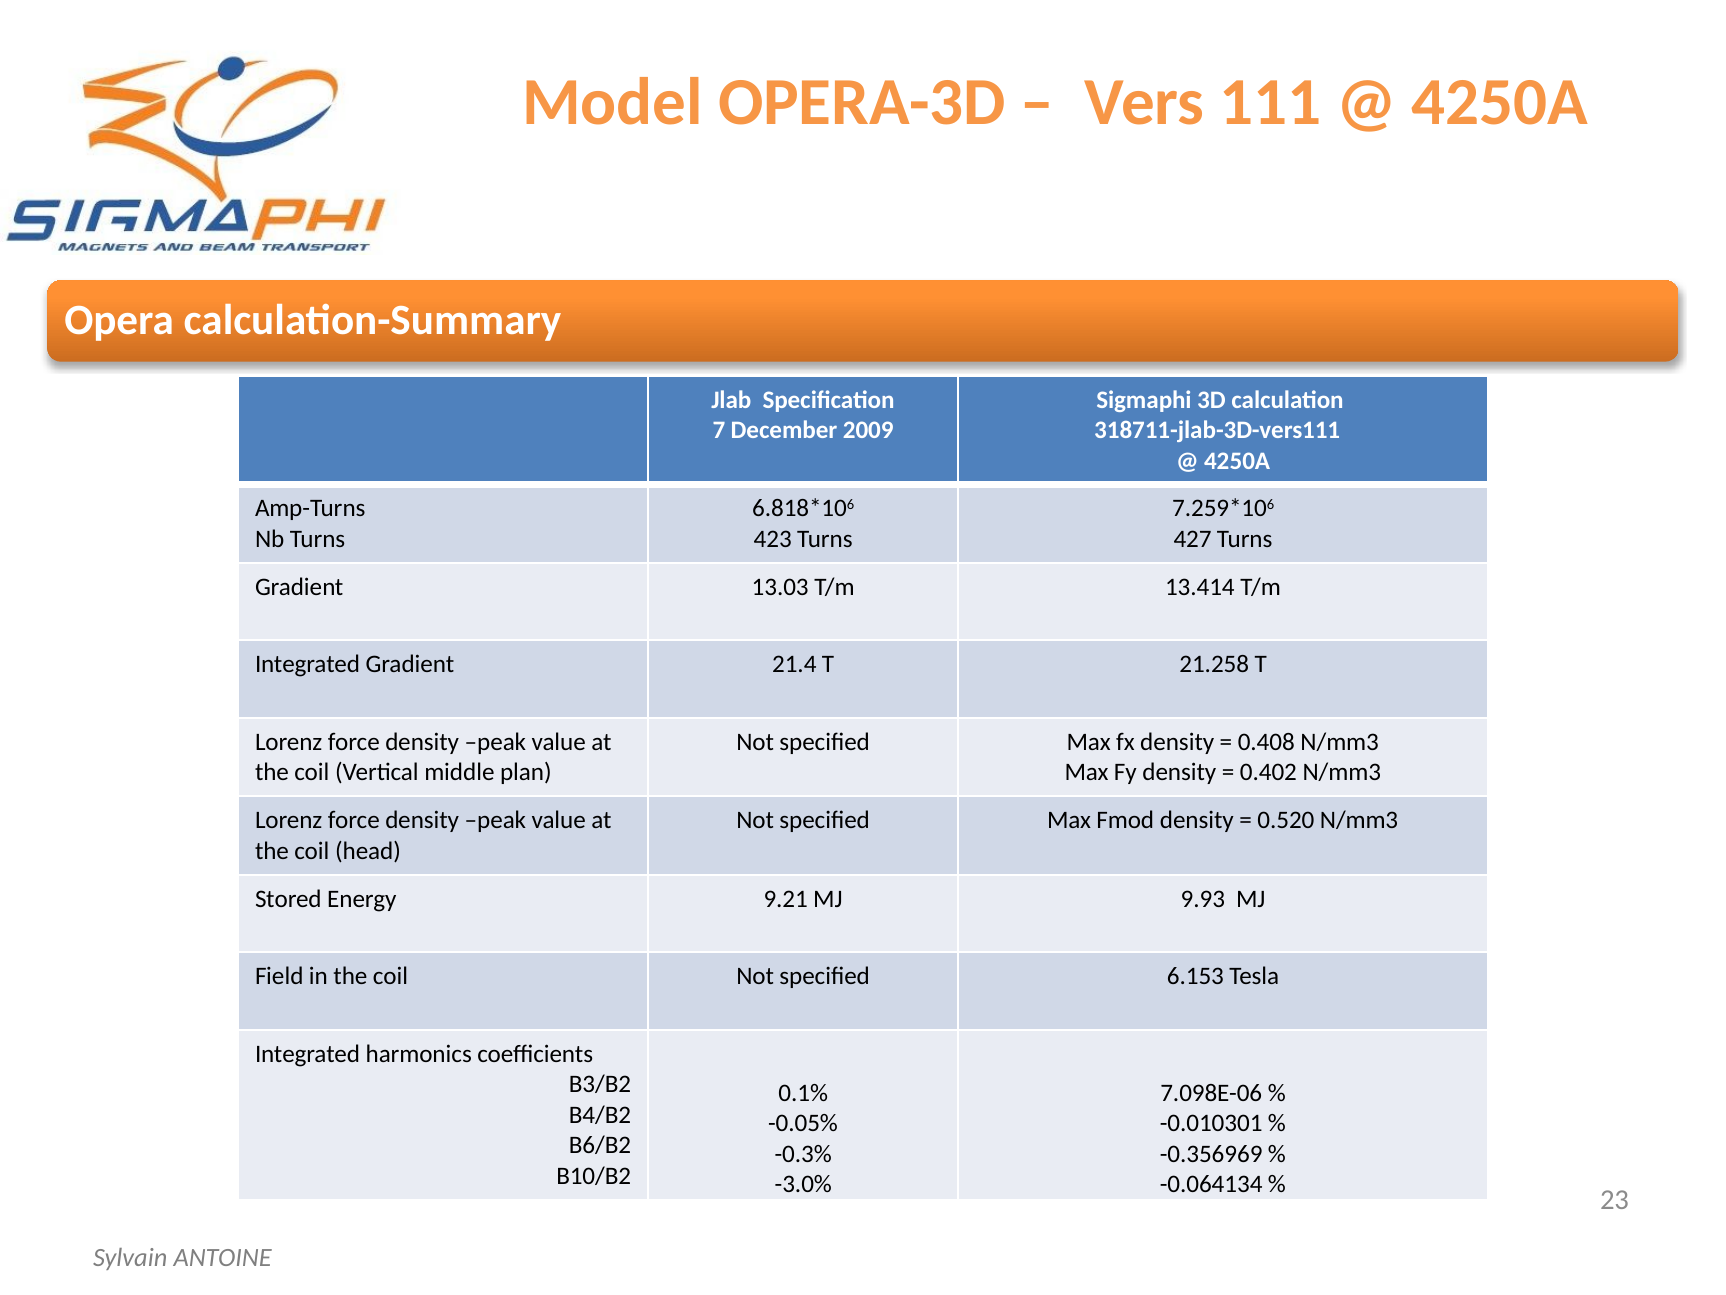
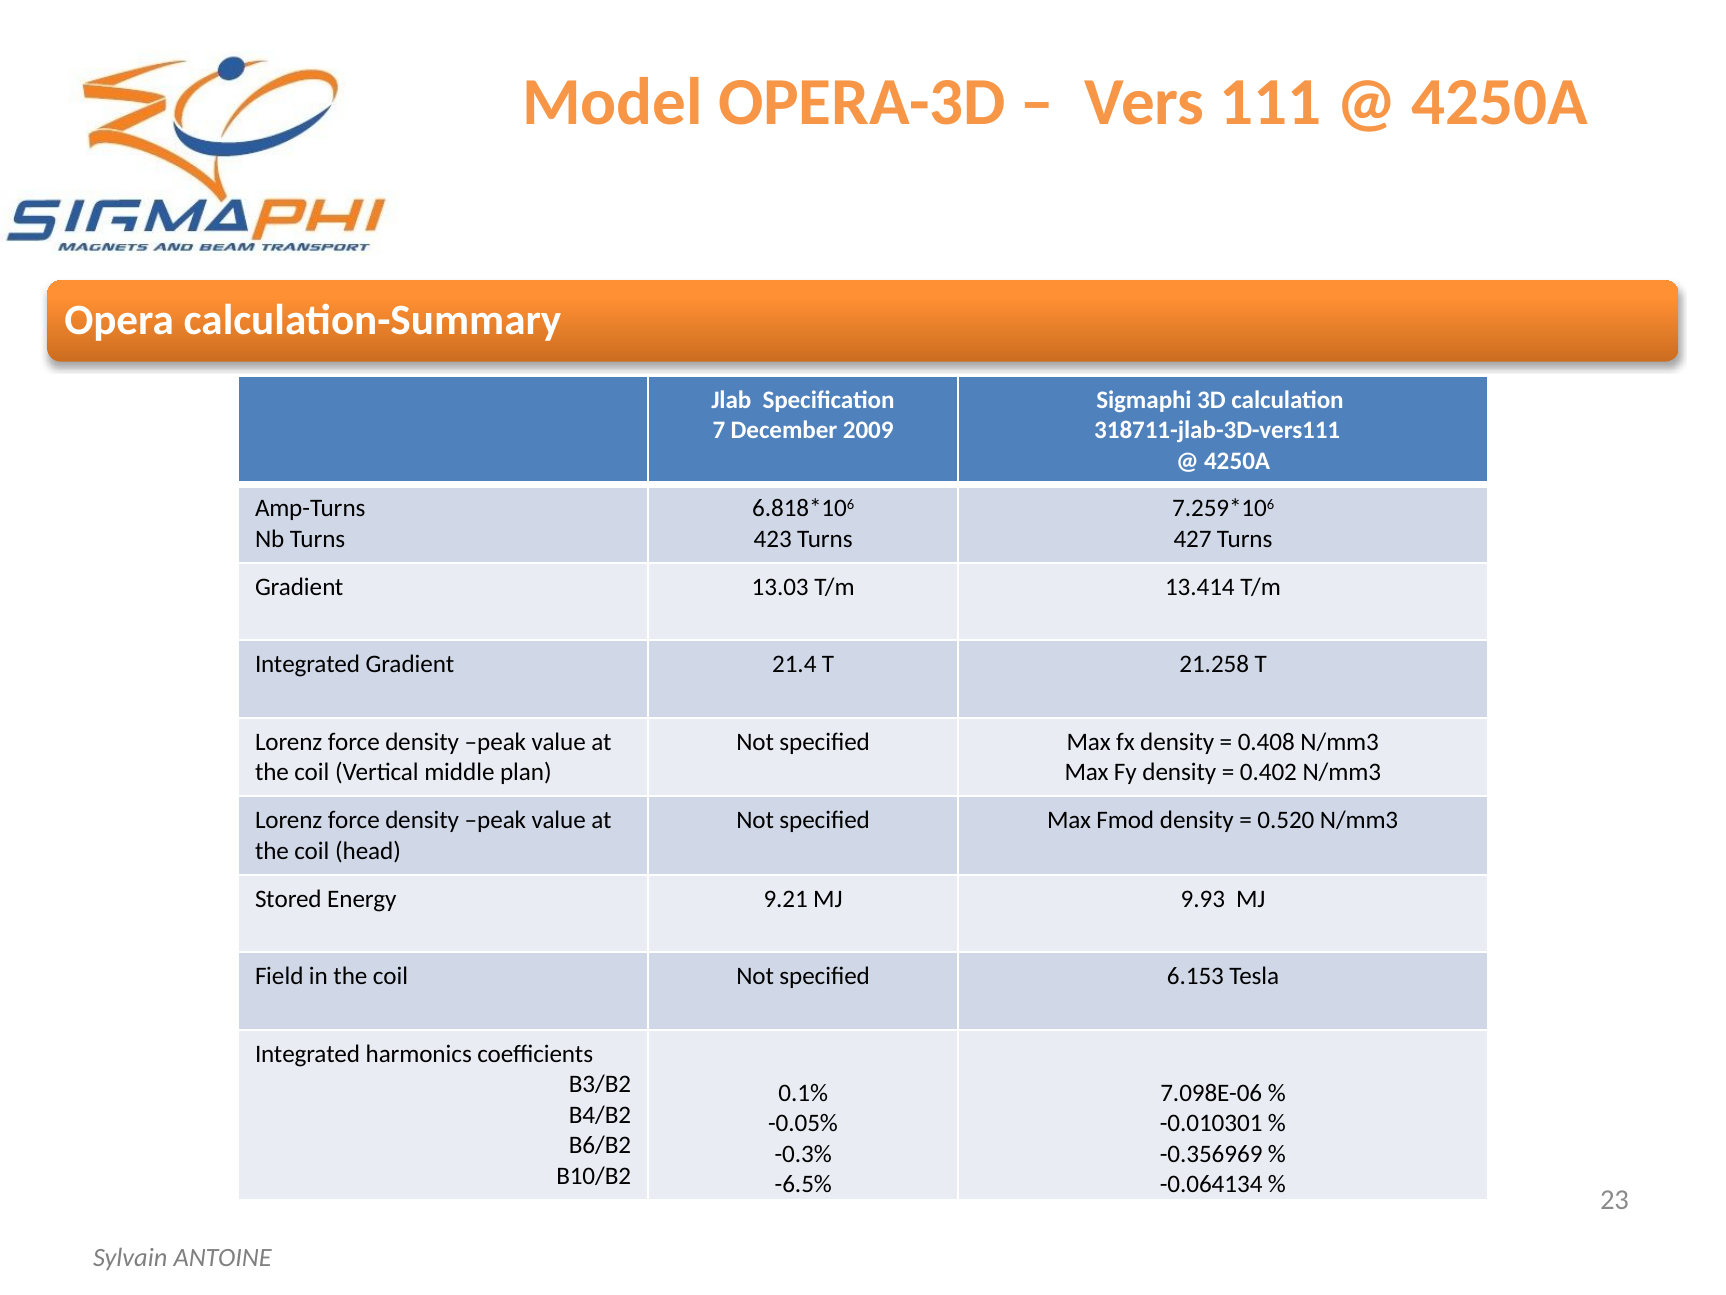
-3.0%: -3.0% -> -6.5%
